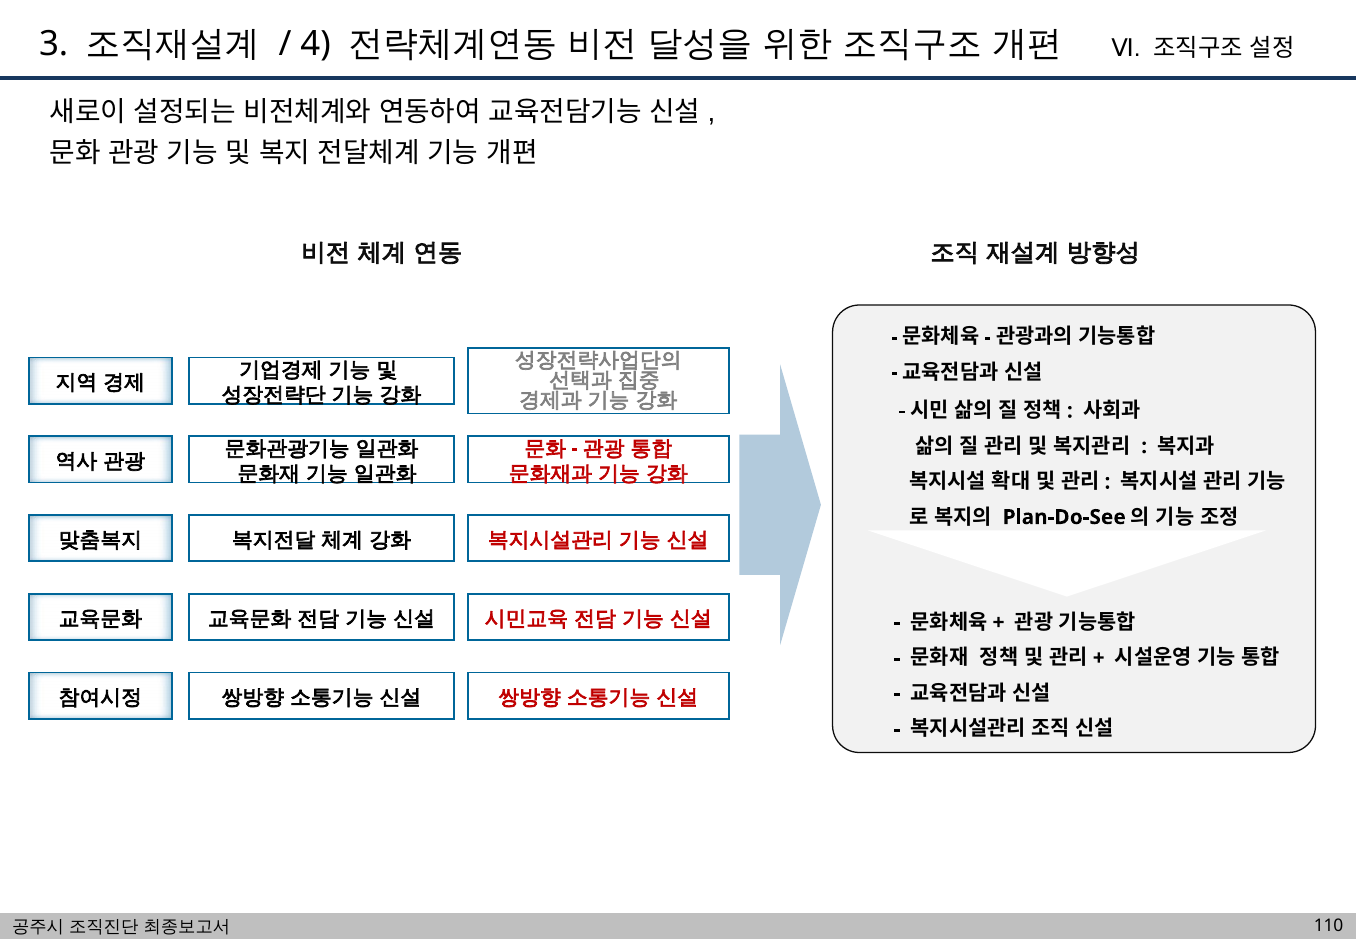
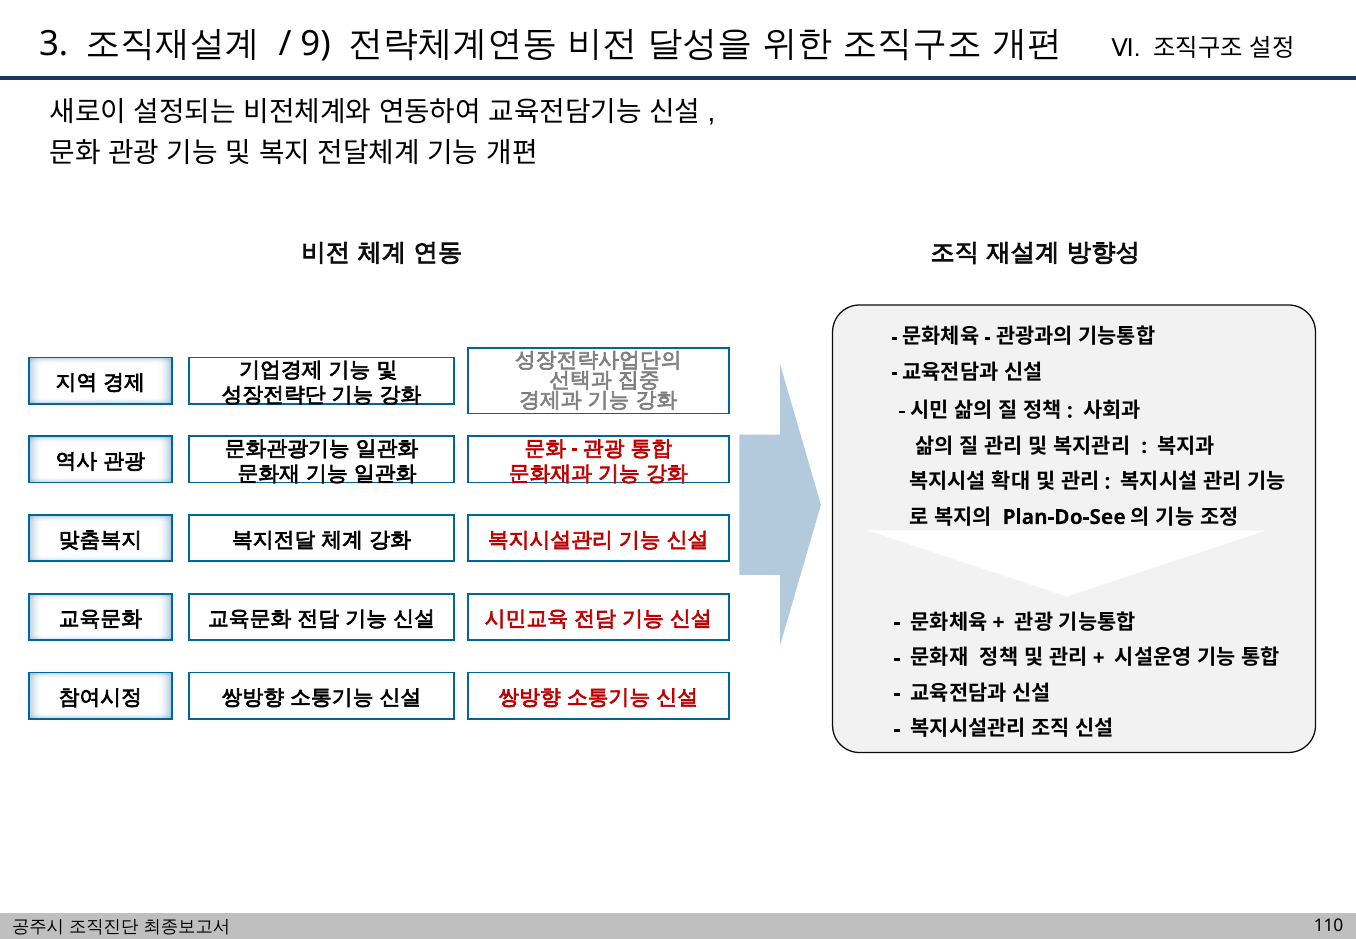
4: 4 -> 9
